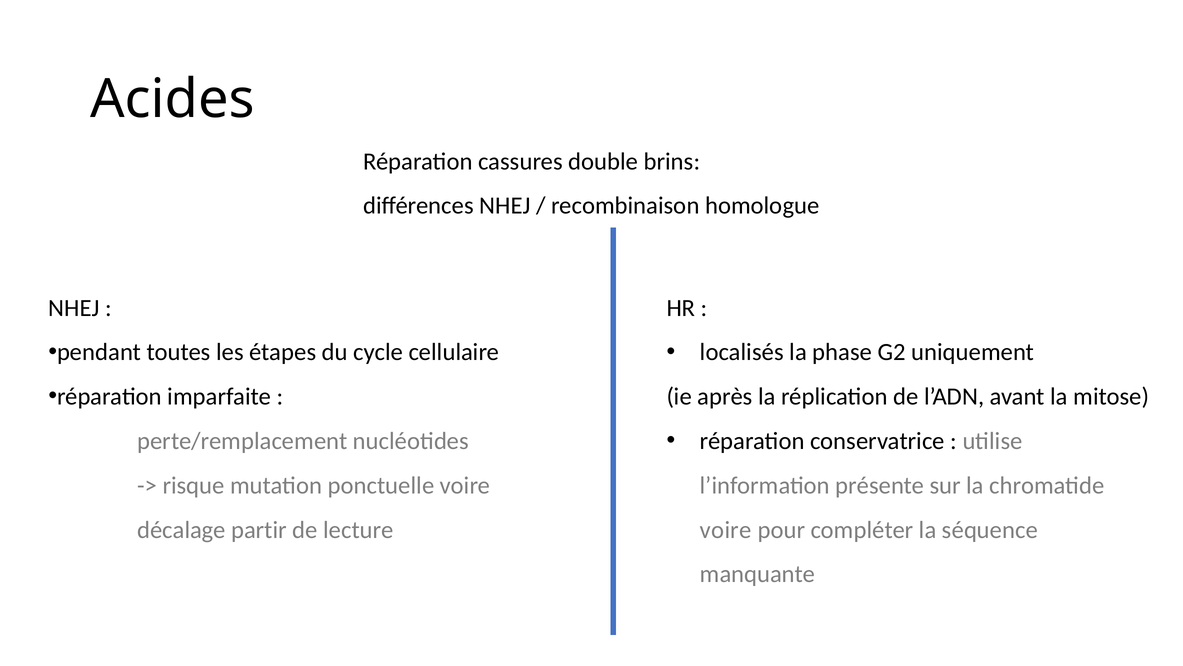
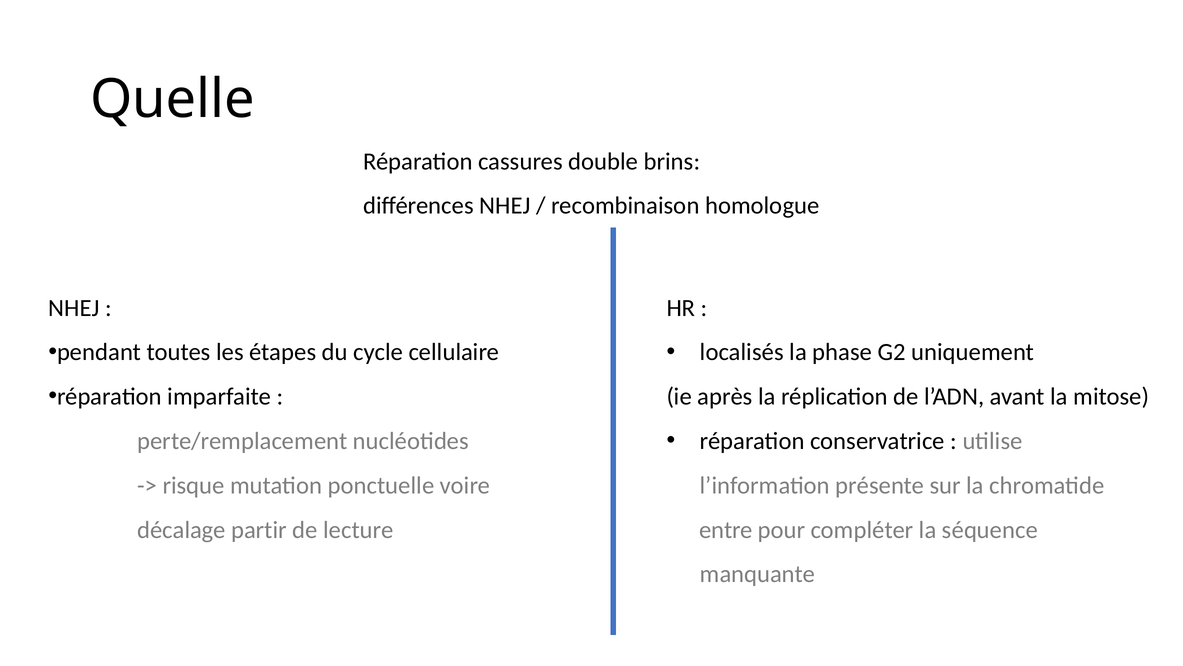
Acides: Acides -> Quelle
voire at (726, 529): voire -> entre
